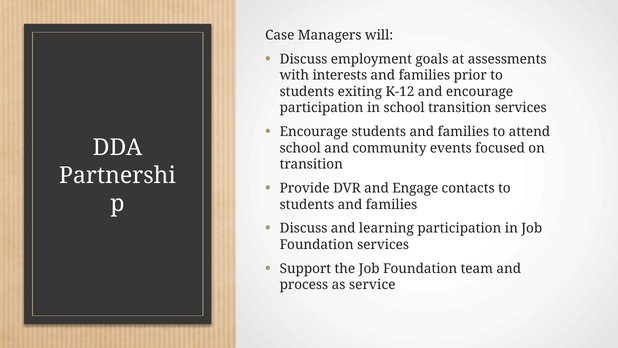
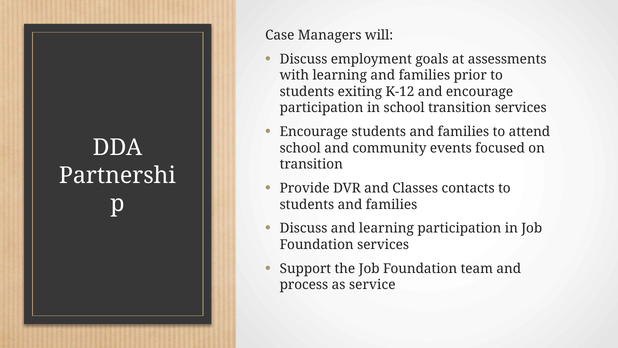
with interests: interests -> learning
Engage: Engage -> Classes
